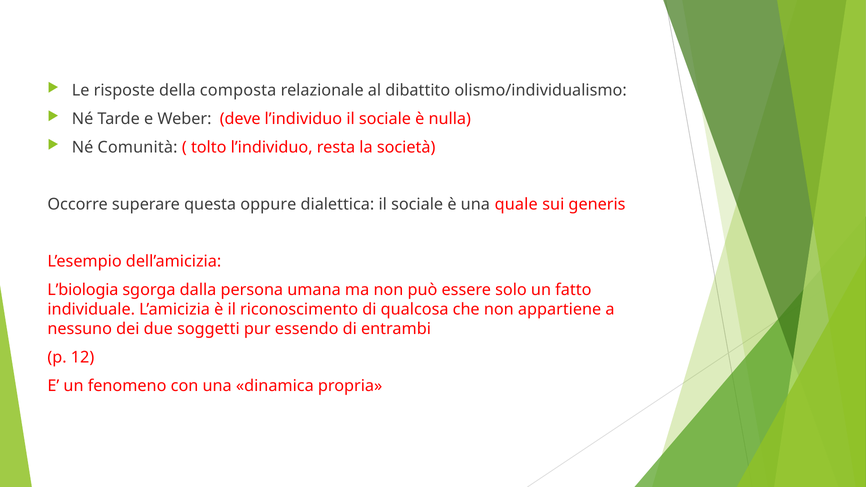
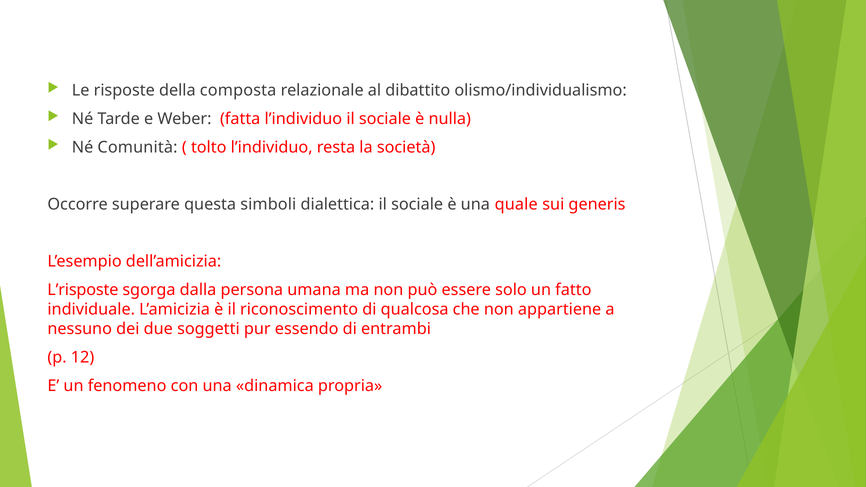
deve: deve -> fatta
oppure: oppure -> simboli
L’biologia: L’biologia -> L’risposte
